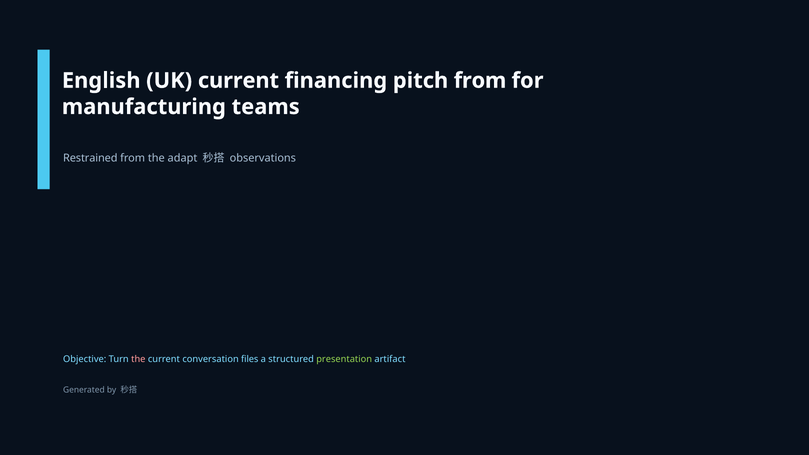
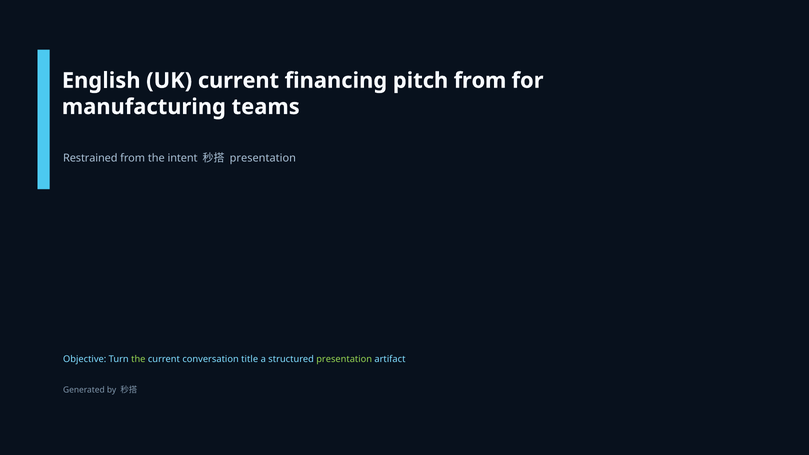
adapt: adapt -> intent
observations at (263, 158): observations -> presentation
the at (138, 359) colour: pink -> light green
files: files -> title
